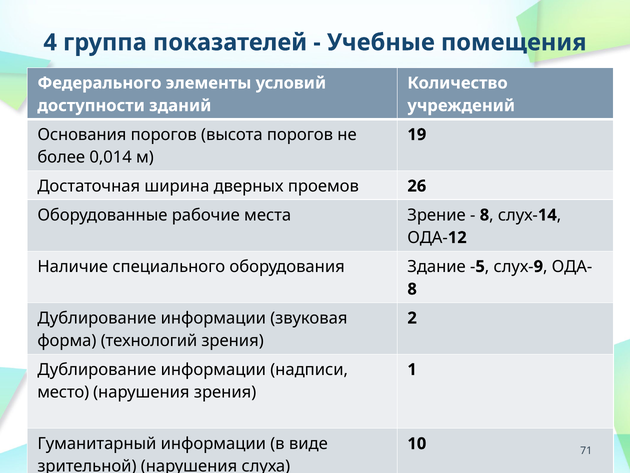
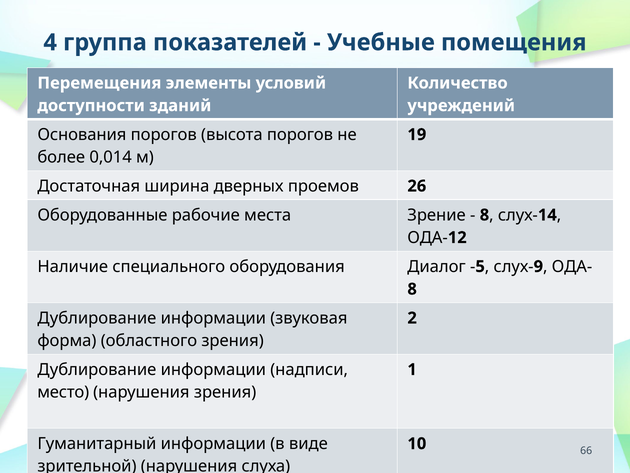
Федерального: Федерального -> Перемещения
Здание: Здание -> Диалог
технологий: технологий -> областного
71: 71 -> 66
